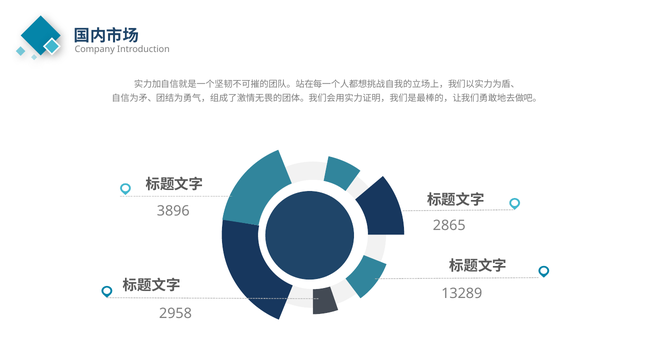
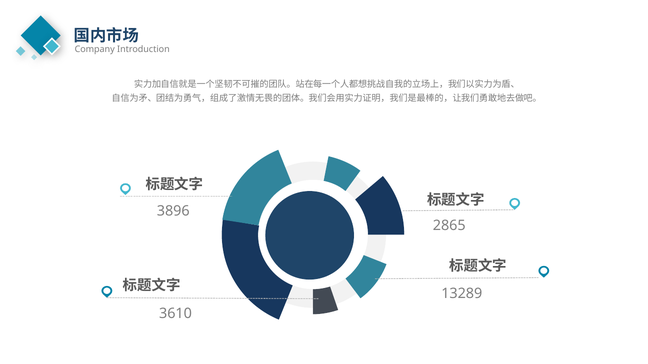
2958: 2958 -> 3610
